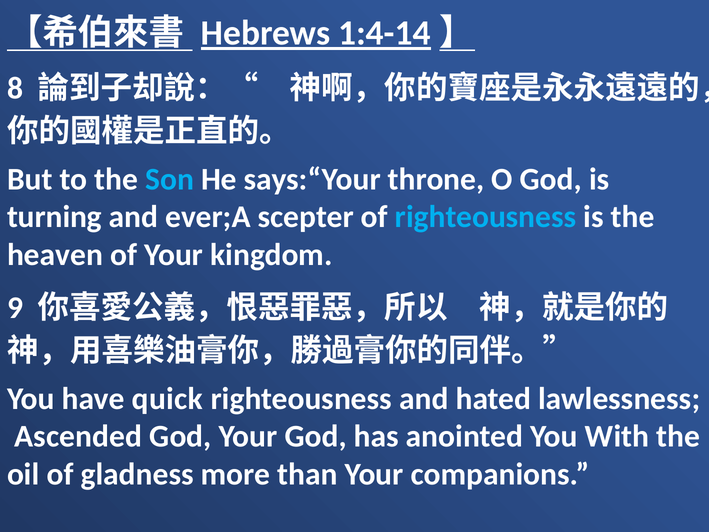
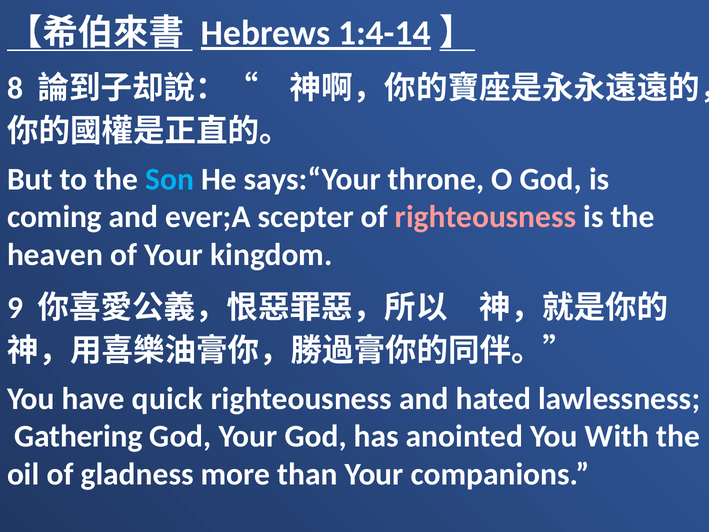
turning: turning -> coming
righteousness at (486, 217) colour: light blue -> pink
Ascended: Ascended -> Gathering
